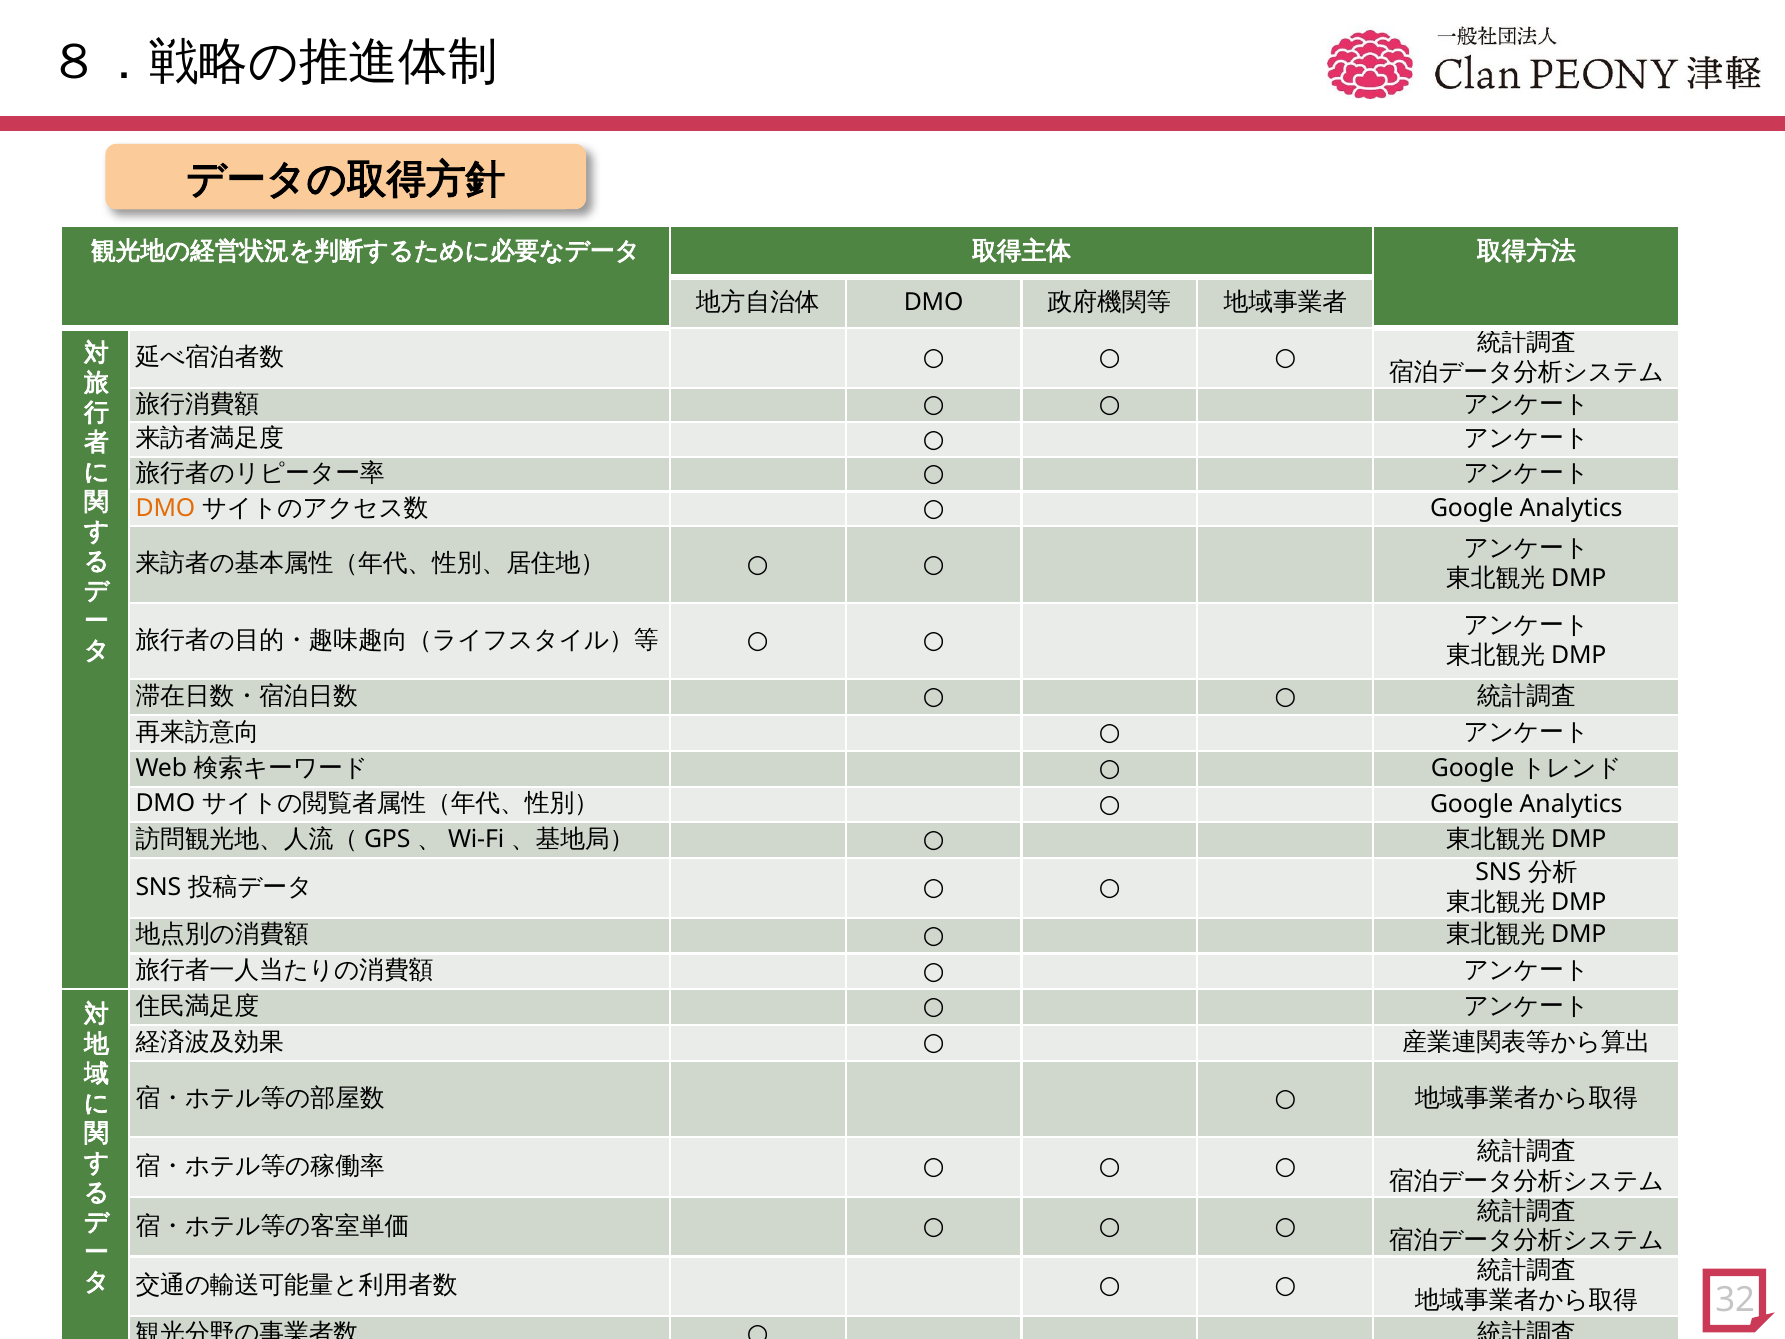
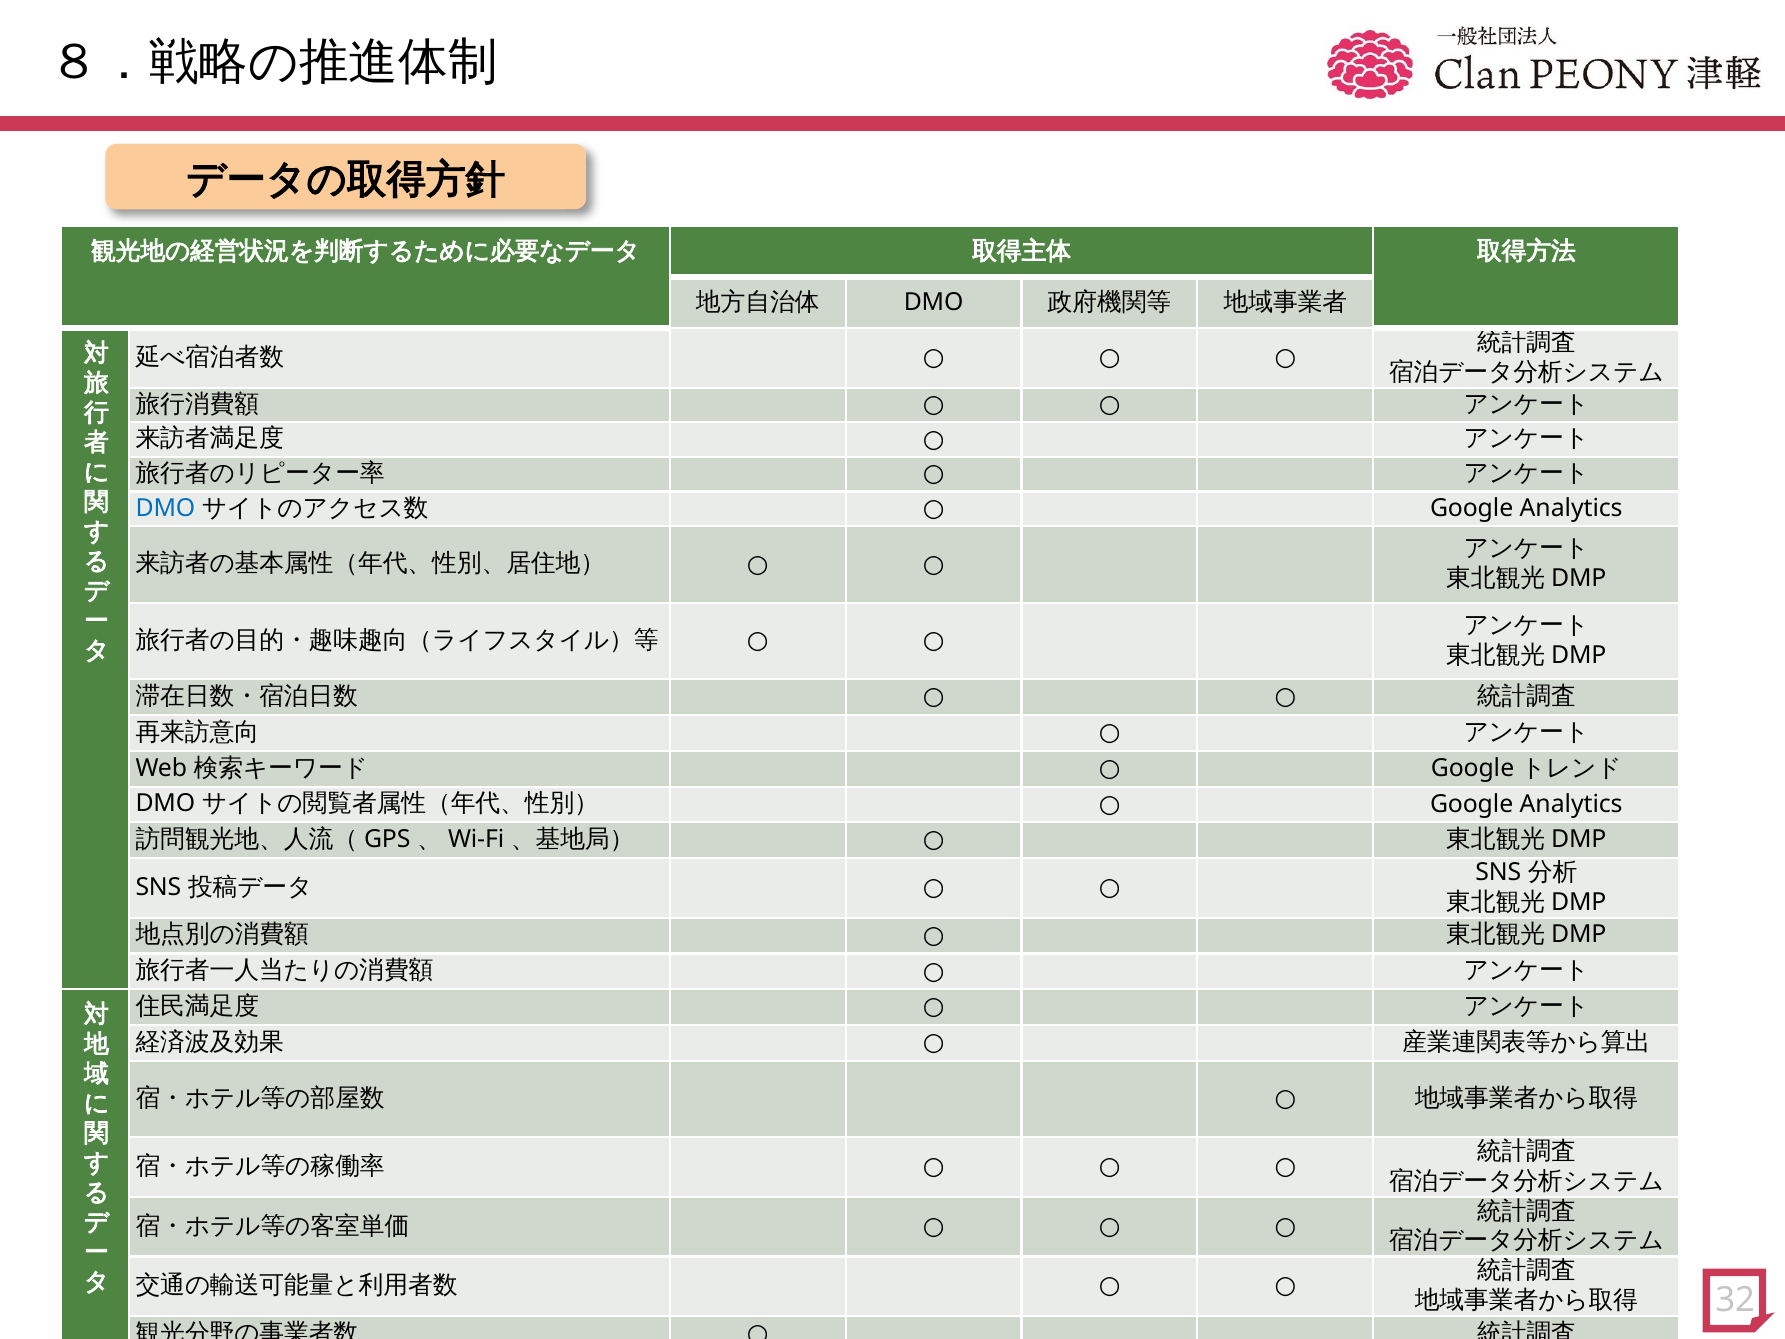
DMO at (165, 508) colour: orange -> blue
